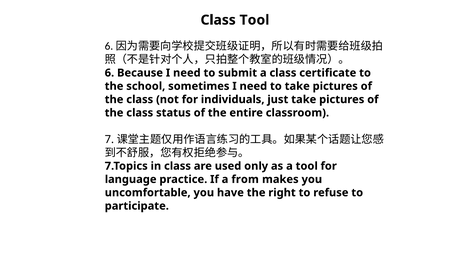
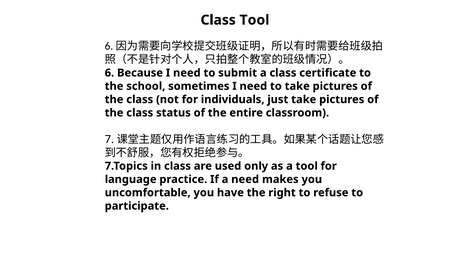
a from: from -> need
